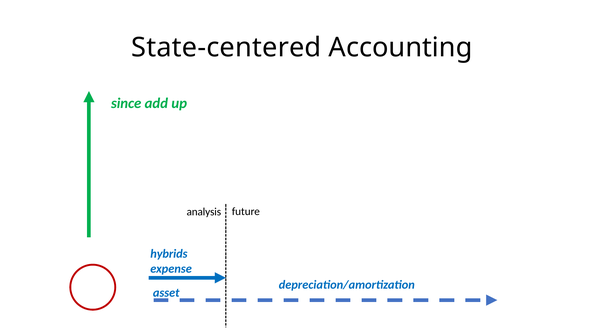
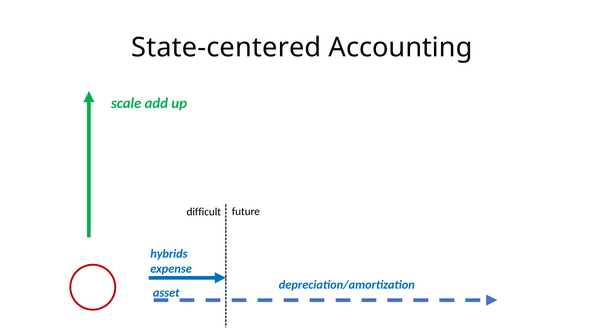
since: since -> scale
analysis: analysis -> difficult
